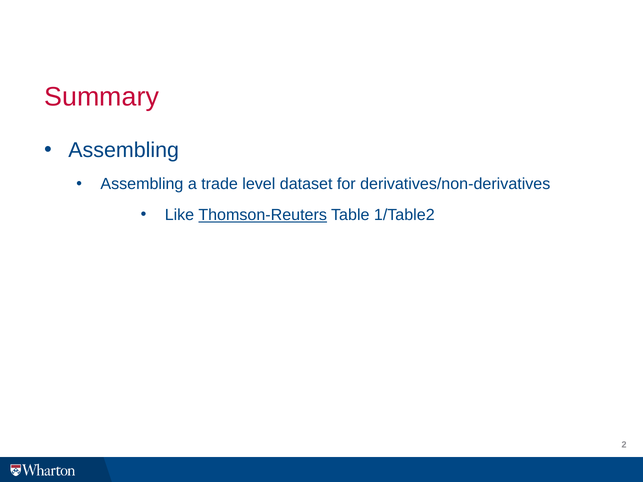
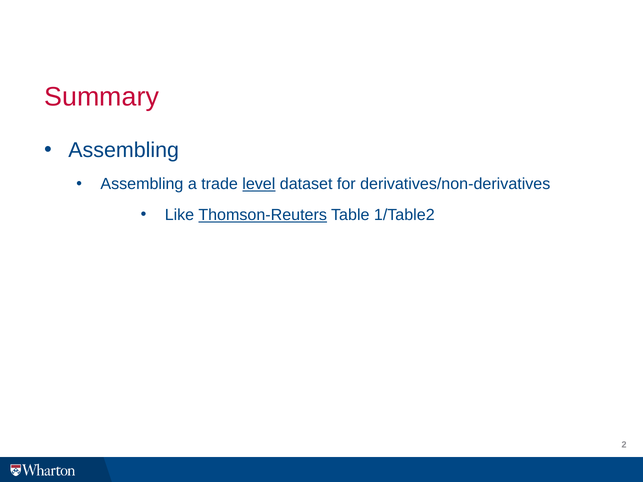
level underline: none -> present
